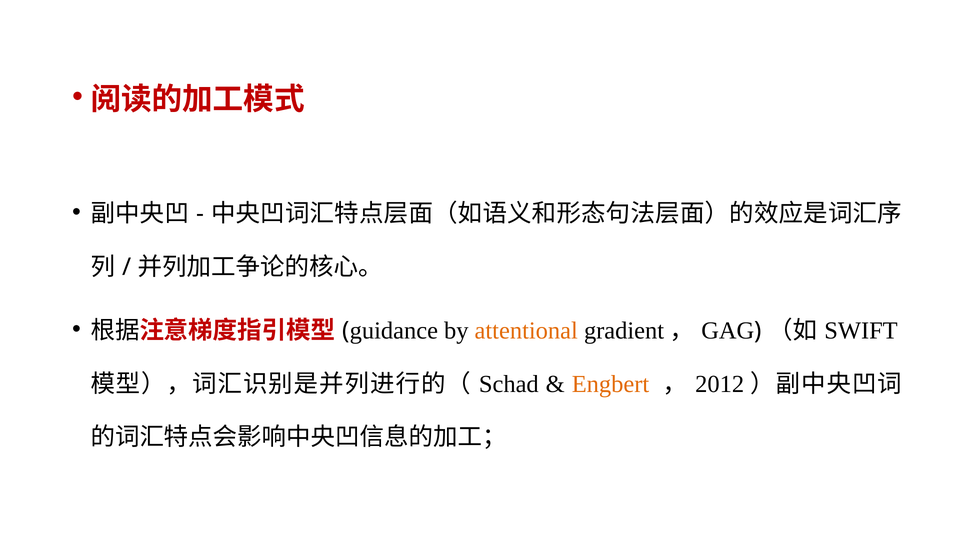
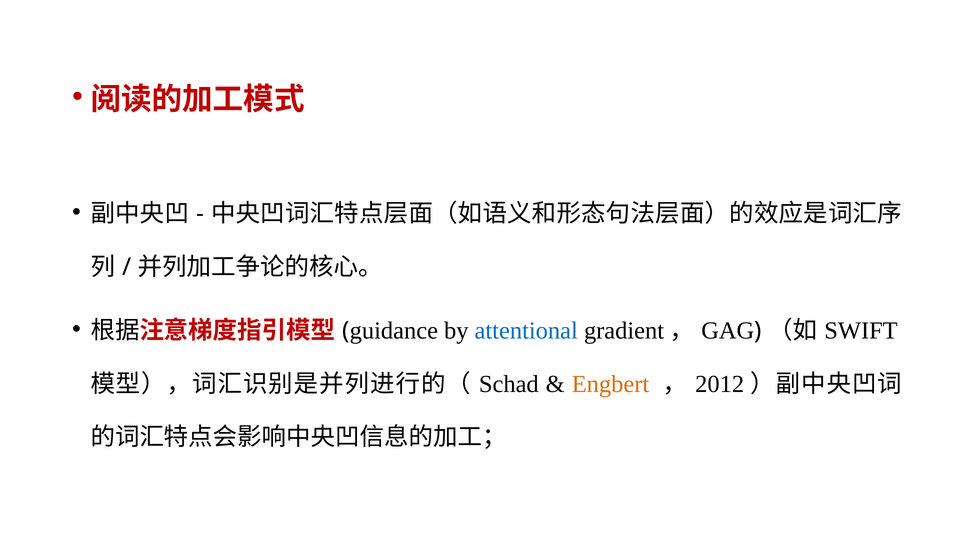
attentional colour: orange -> blue
